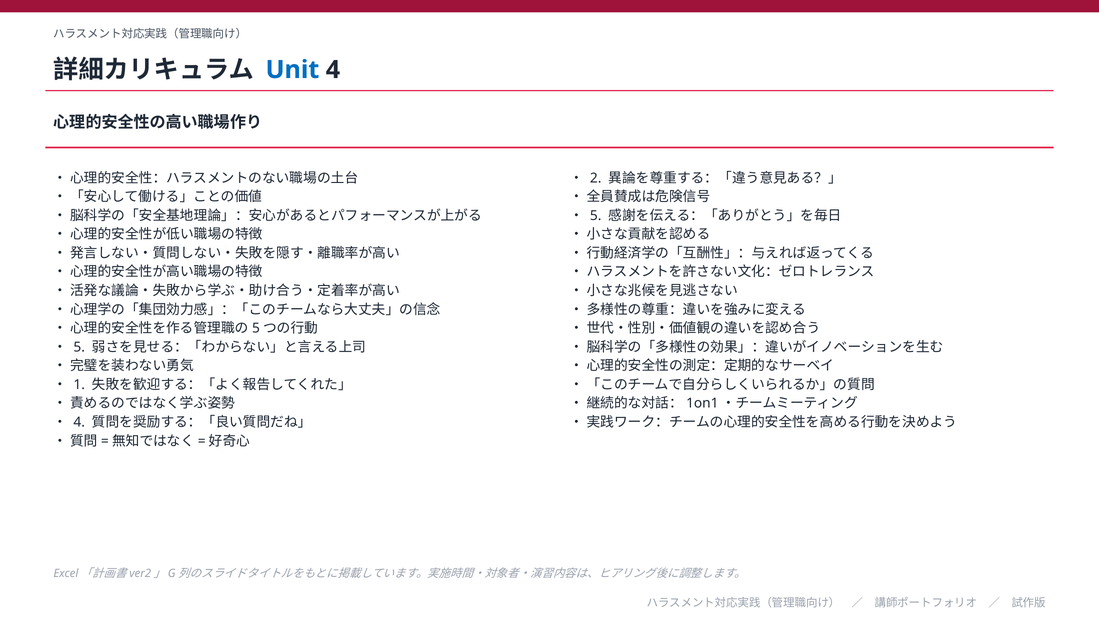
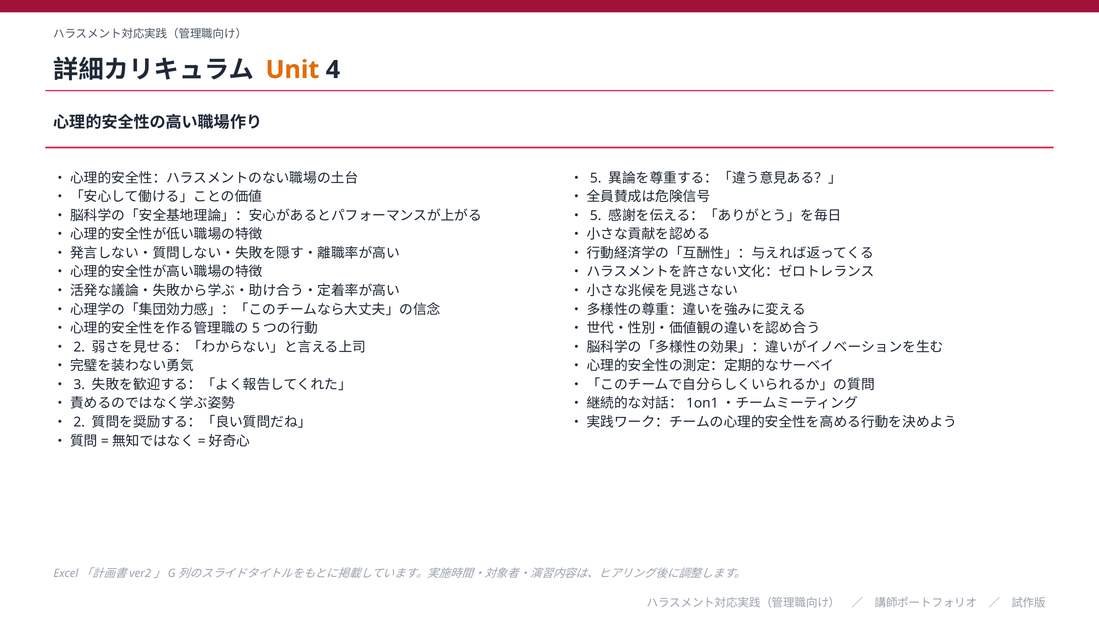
Unit colour: blue -> orange
2 at (596, 178): 2 -> 5
5 at (79, 347): 5 -> 2
1: 1 -> 3
4 at (79, 422): 4 -> 2
